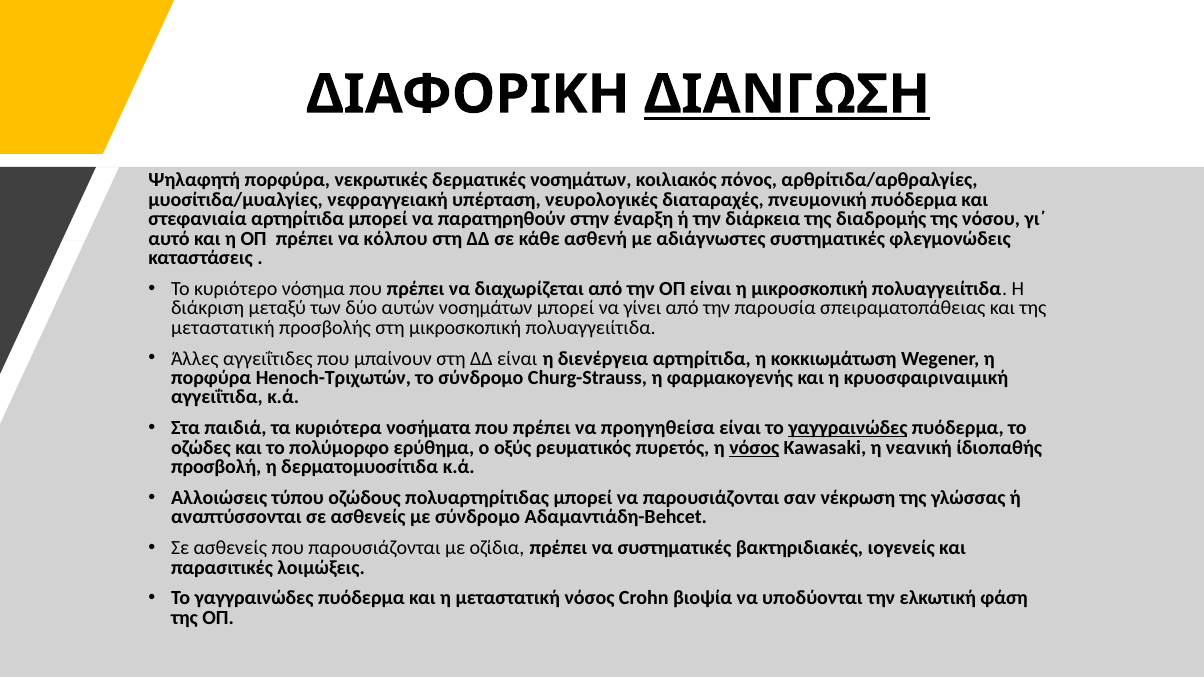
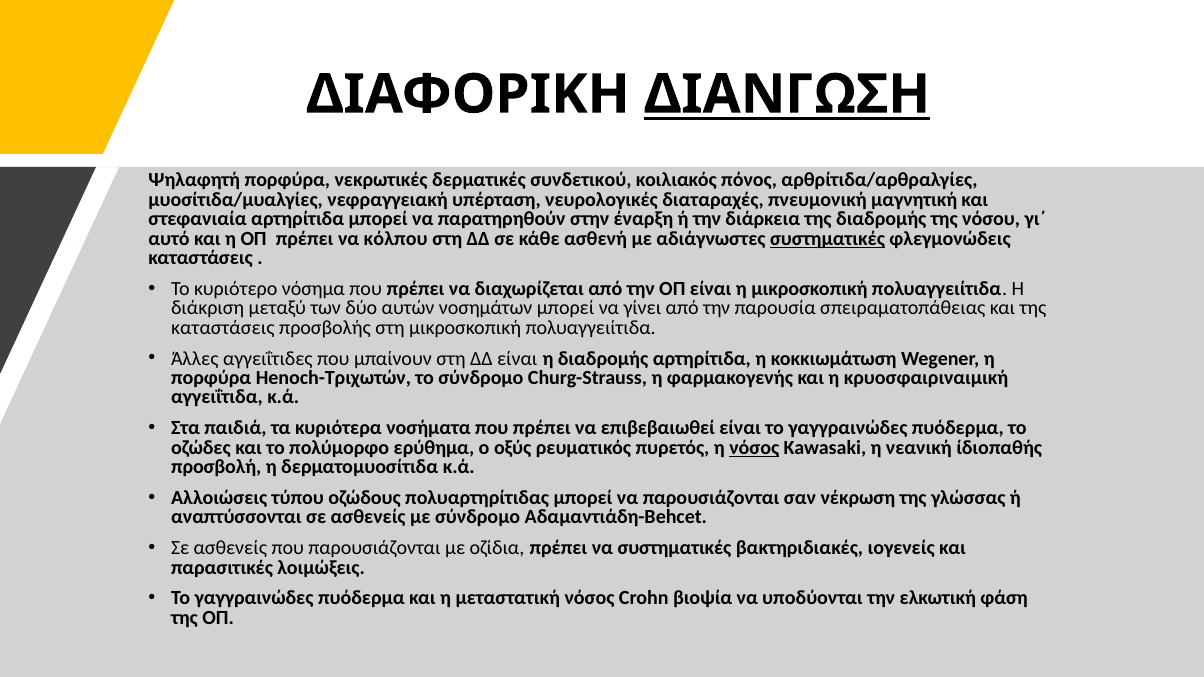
δερματικές νοσημάτων: νοσημάτων -> συνδετικού
πνευμονική πυόδερμα: πυόδερμα -> μαγνητική
συστηματικές at (828, 239) underline: none -> present
μεταστατική at (223, 328): μεταστατική -> καταστάσεις
η διενέργεια: διενέργεια -> διαδρομής
προηγηθείσα: προηγηθείσα -> επιβεβαιωθεί
γαγγραινώδες at (848, 428) underline: present -> none
